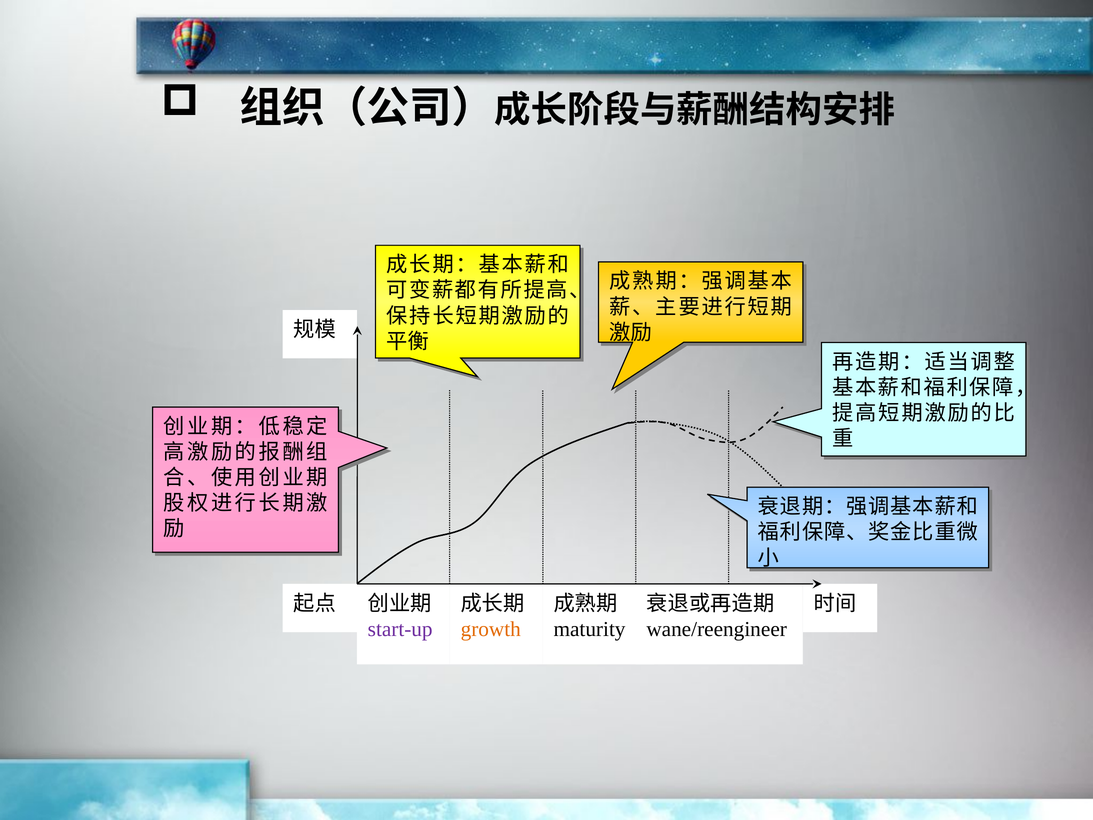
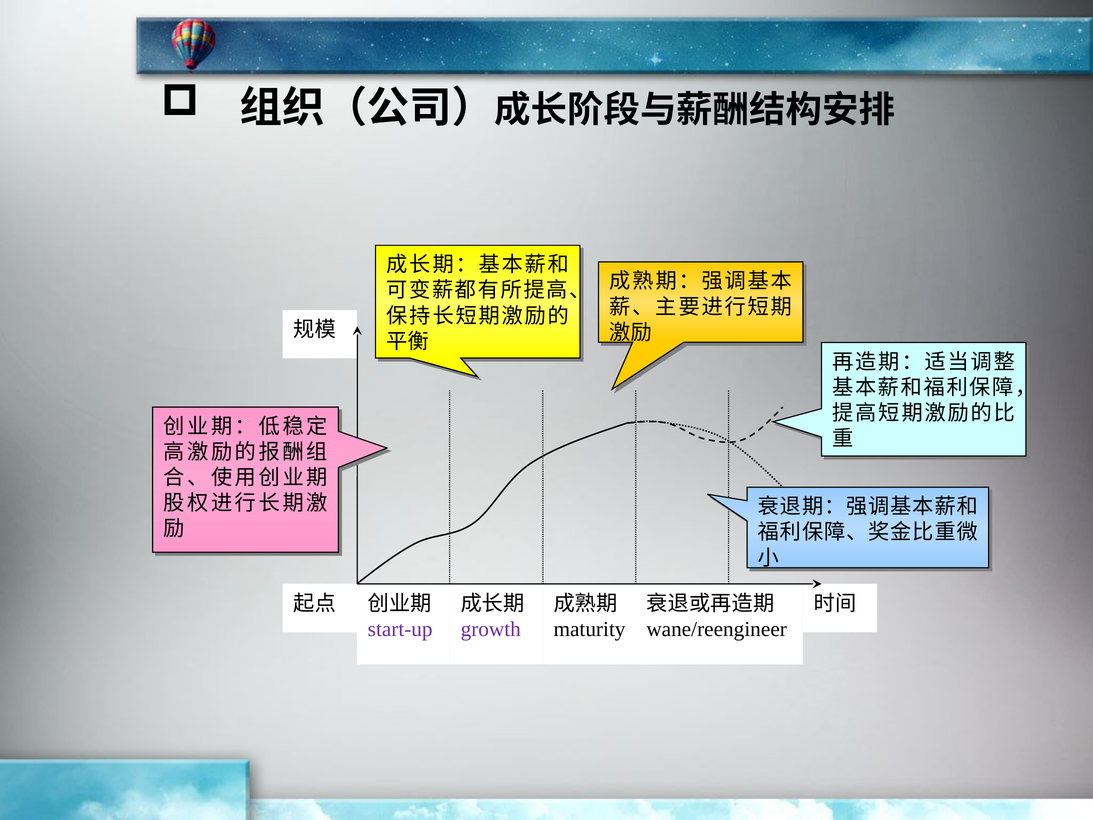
growth colour: orange -> purple
